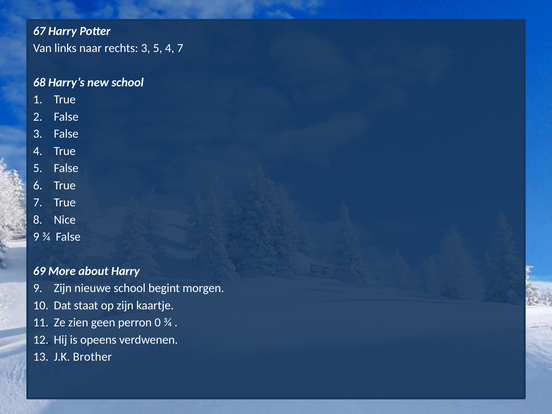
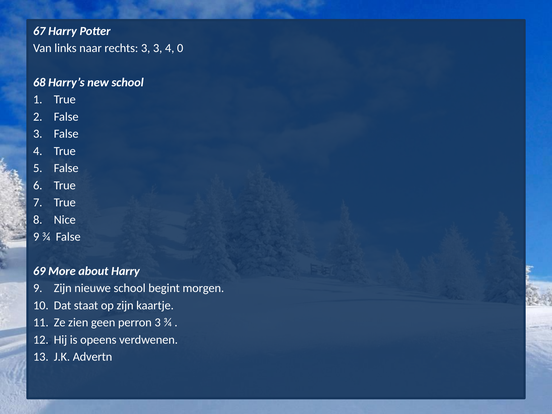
3 5: 5 -> 3
4 7: 7 -> 0
perron 0: 0 -> 3
Brother: Brother -> Advertn
